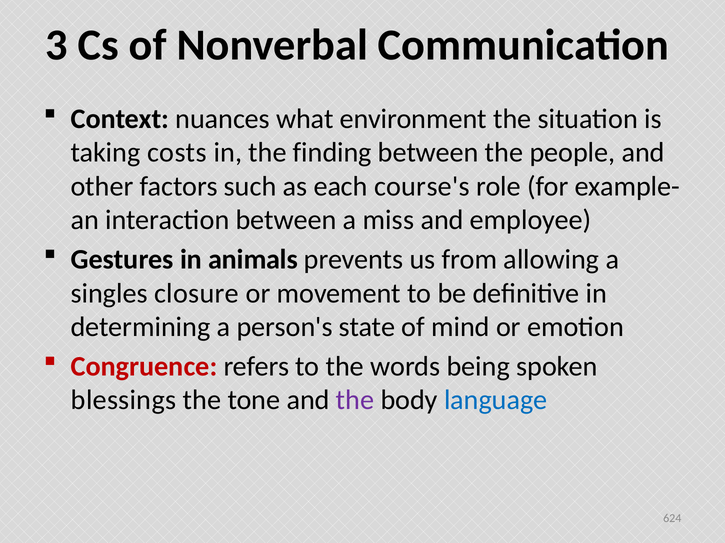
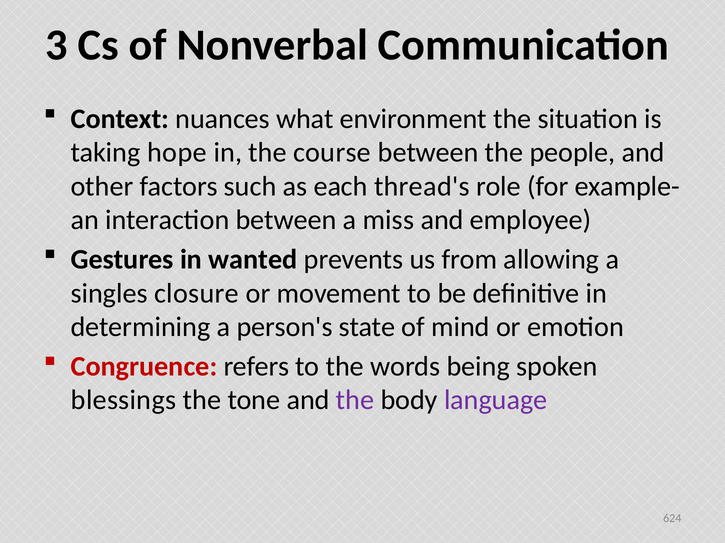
costs: costs -> hope
finding: finding -> course
course's: course's -> thread's
animals: animals -> wanted
language colour: blue -> purple
